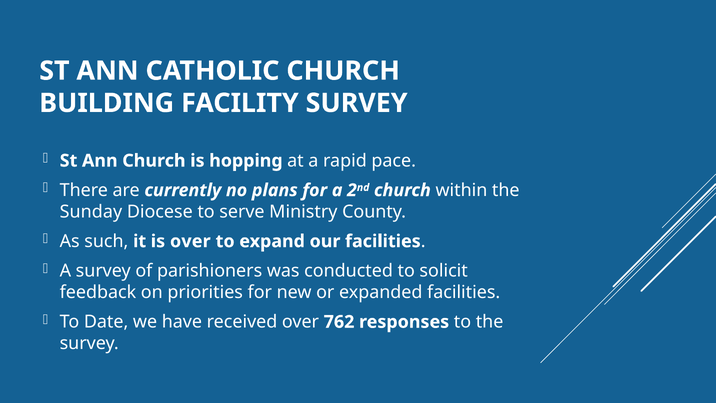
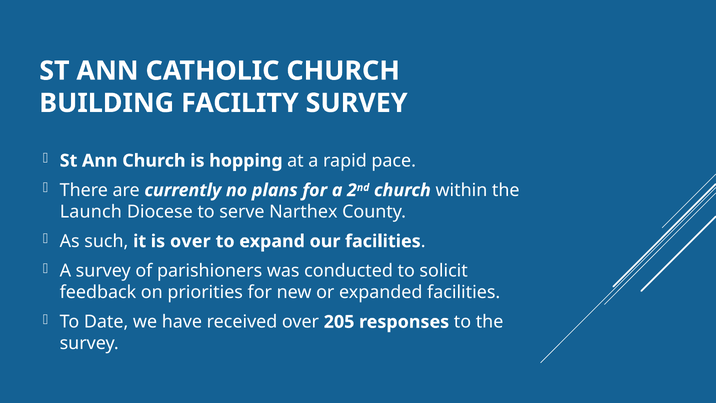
Sunday: Sunday -> Launch
Ministry: Ministry -> Narthex
762: 762 -> 205
